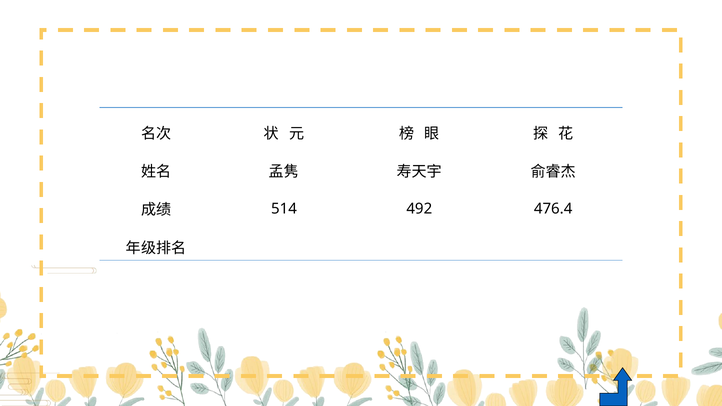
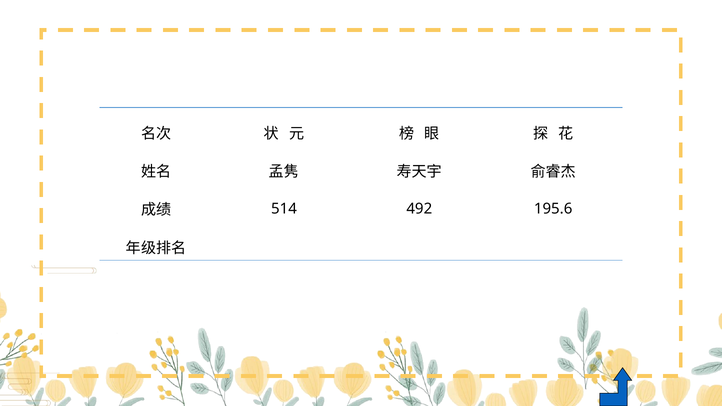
476.4: 476.4 -> 195.6
